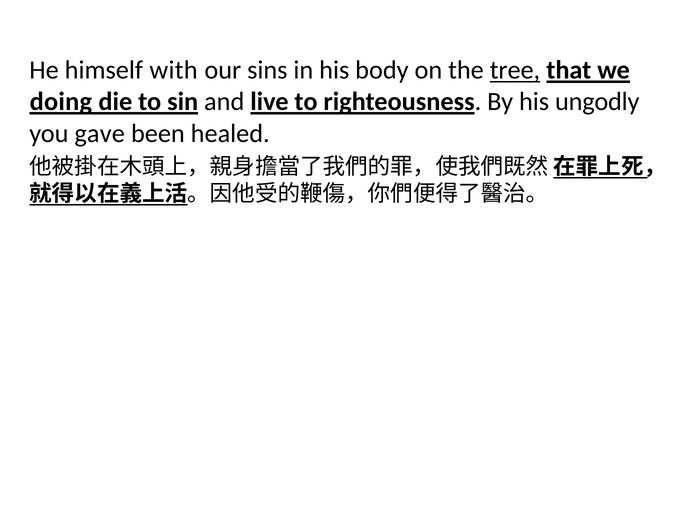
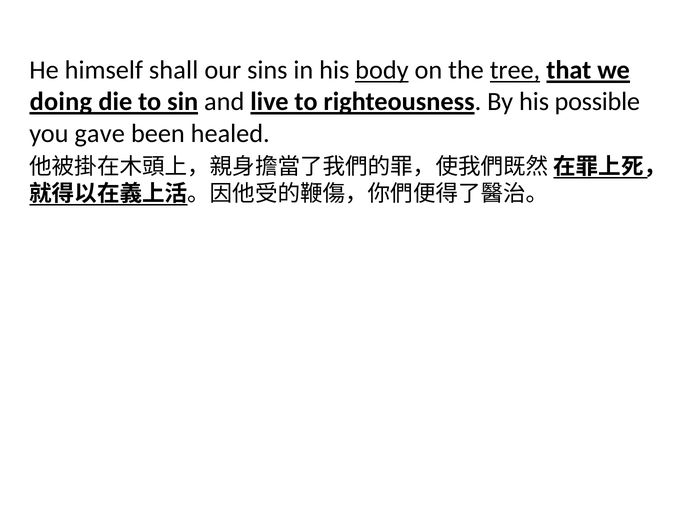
with: with -> shall
body underline: none -> present
ungodly: ungodly -> possible
